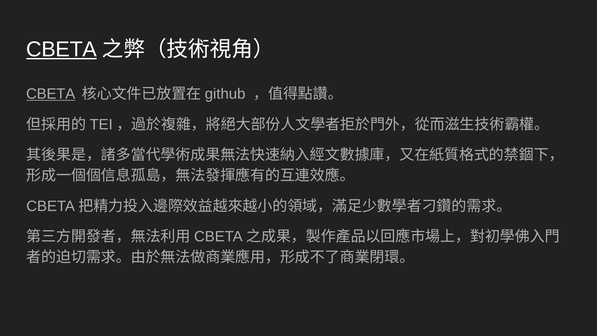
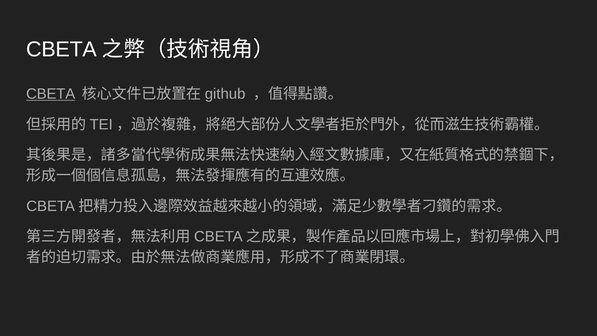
CBETA at (62, 49) underline: present -> none
